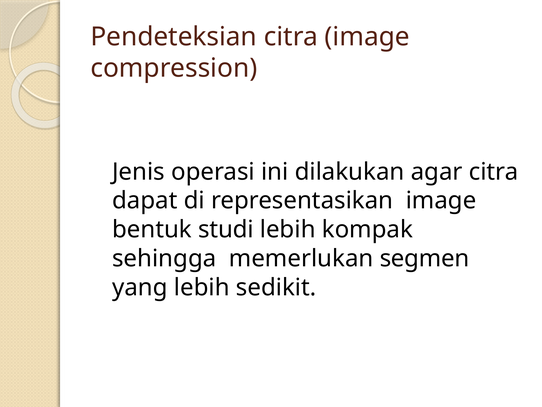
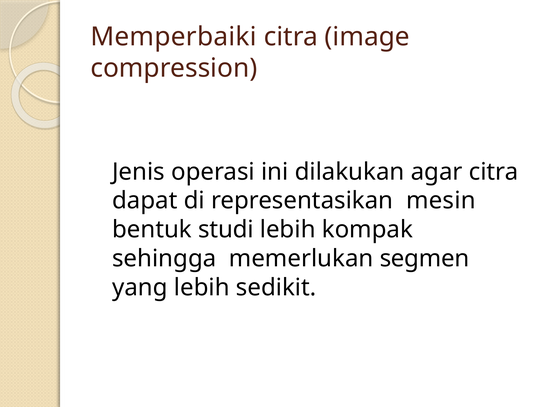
Pendeteksian: Pendeteksian -> Memperbaiki
representasikan image: image -> mesin
